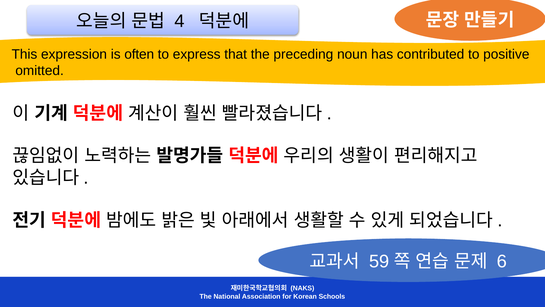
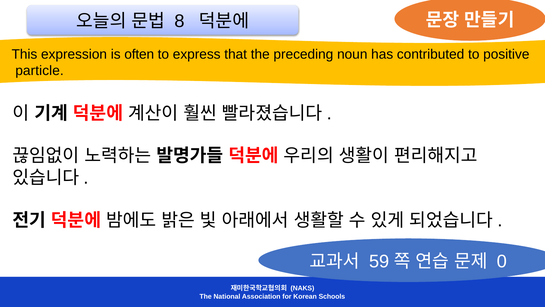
4: 4 -> 8
omitted: omitted -> particle
6: 6 -> 0
